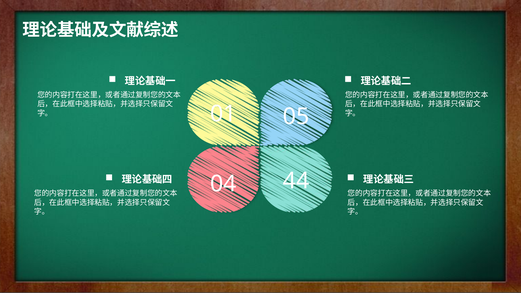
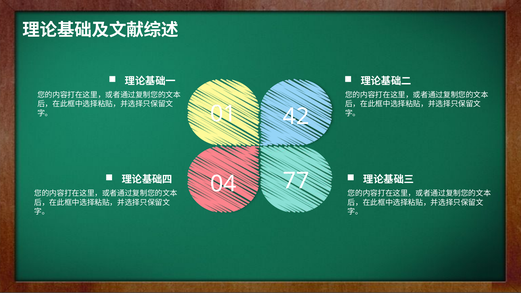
05: 05 -> 42
44: 44 -> 77
